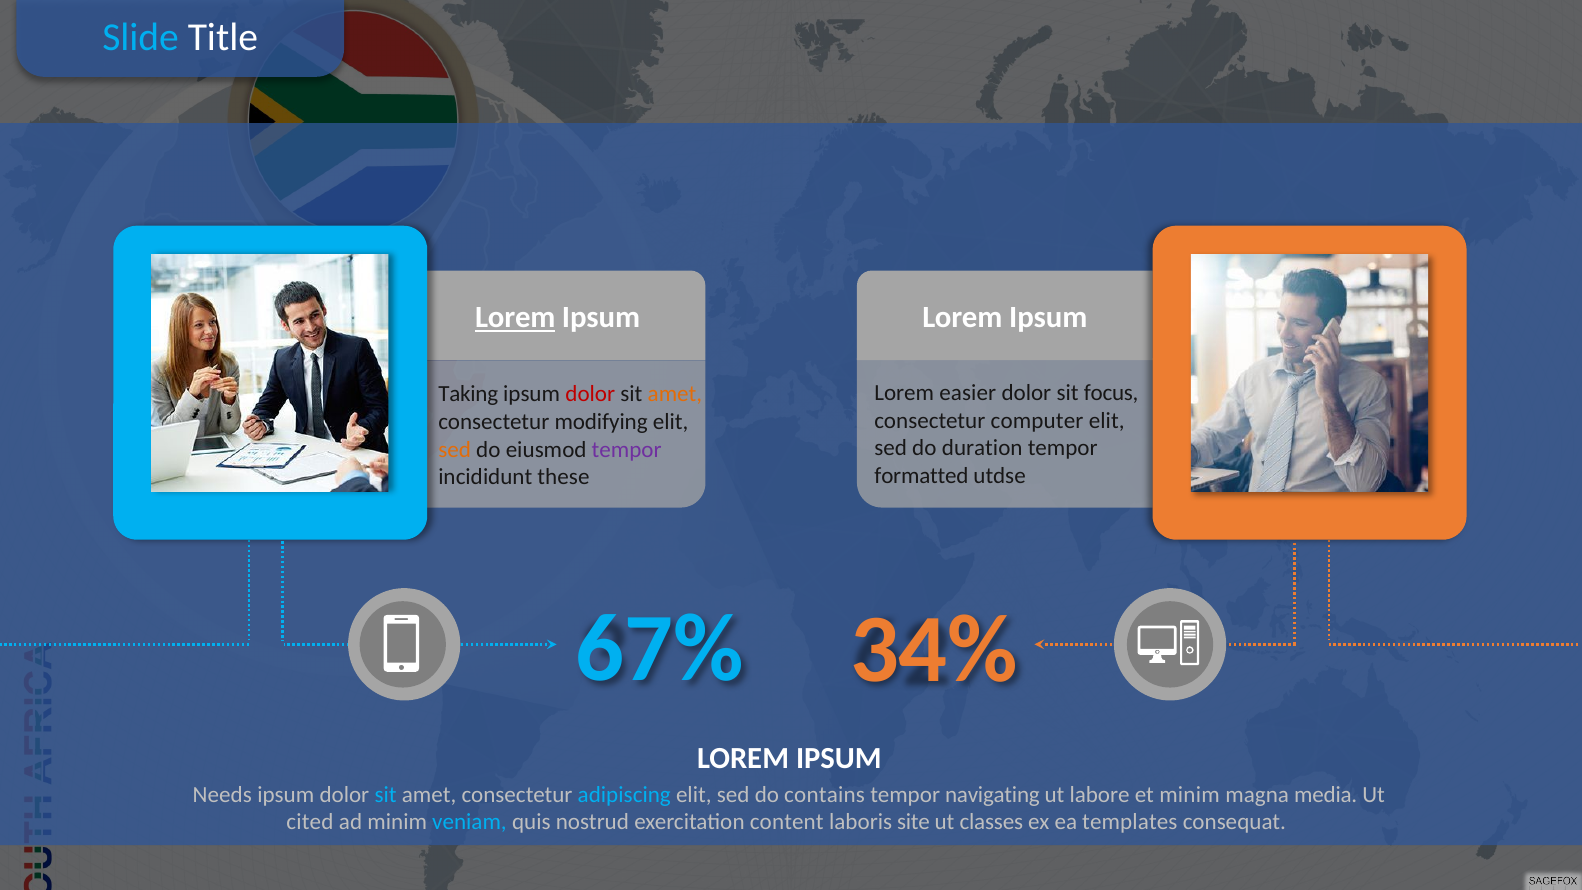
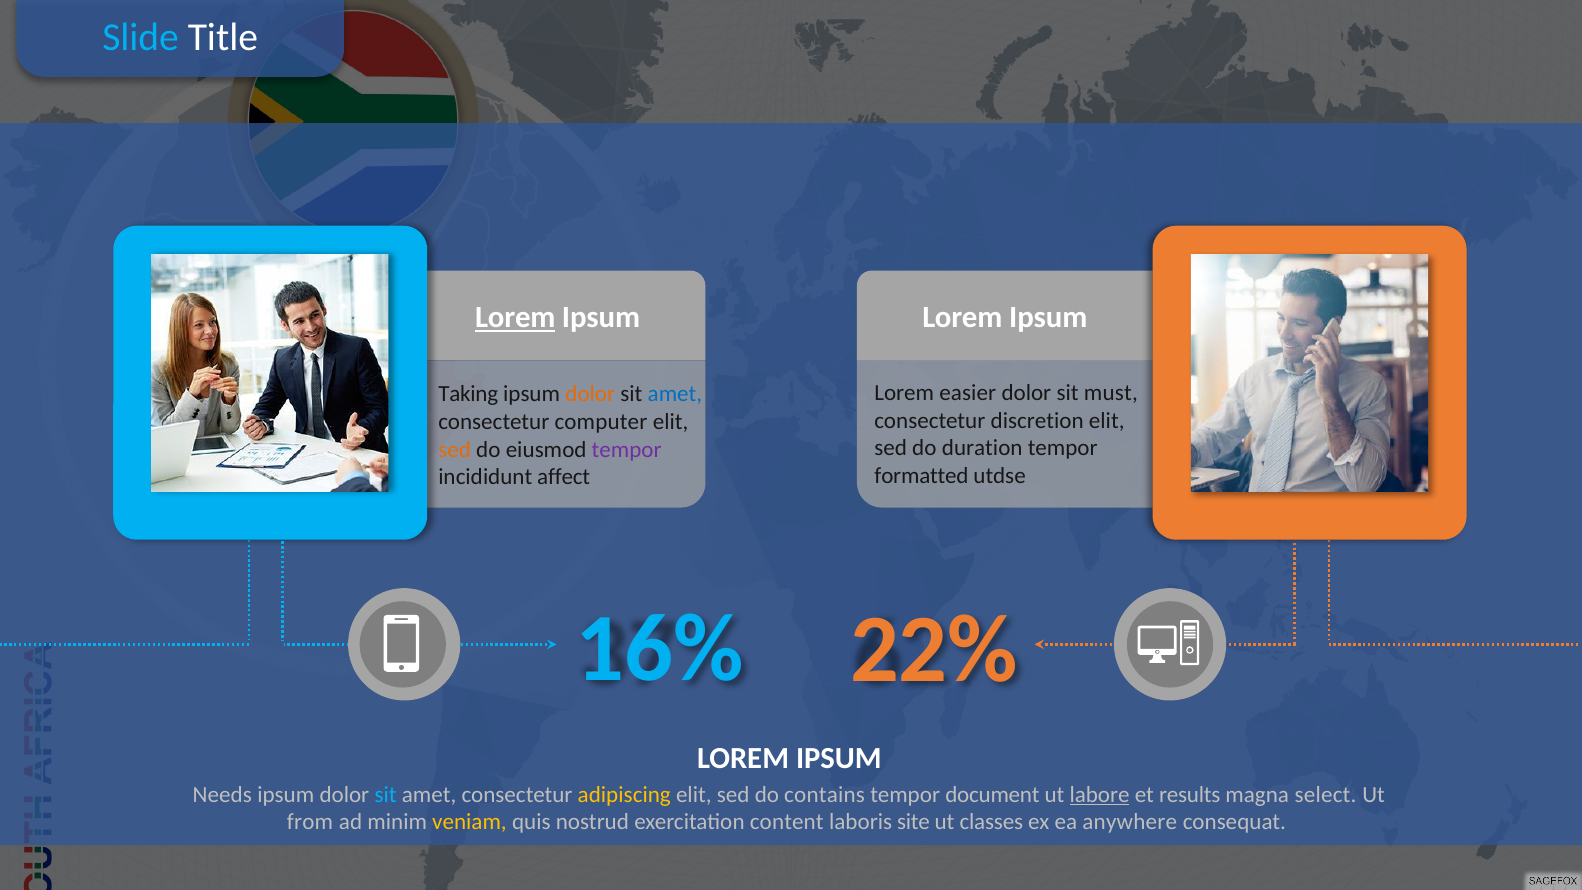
focus: focus -> must
dolor at (590, 394) colour: red -> orange
amet at (675, 394) colour: orange -> blue
computer: computer -> discretion
modifying: modifying -> computer
these: these -> affect
67%: 67% -> 16%
34%: 34% -> 22%
adipiscing colour: light blue -> yellow
navigating: navigating -> document
labore underline: none -> present
et minim: minim -> results
media: media -> select
cited: cited -> from
veniam colour: light blue -> yellow
templates: templates -> anywhere
